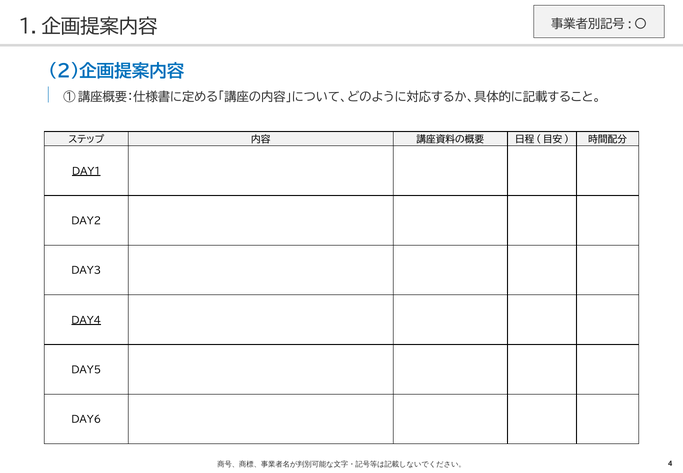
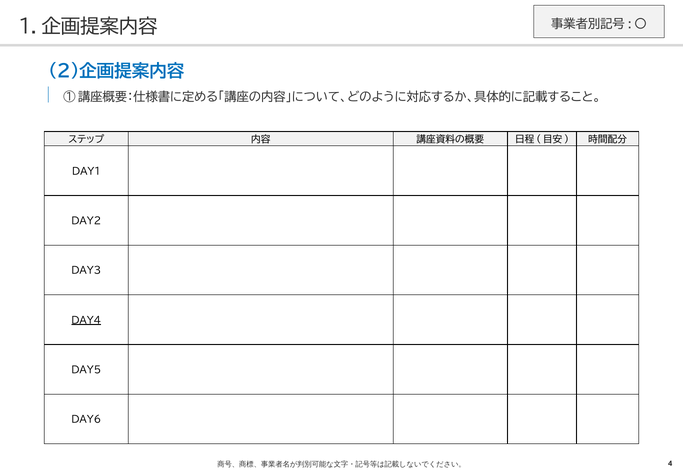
DAY1 underline: present -> none
